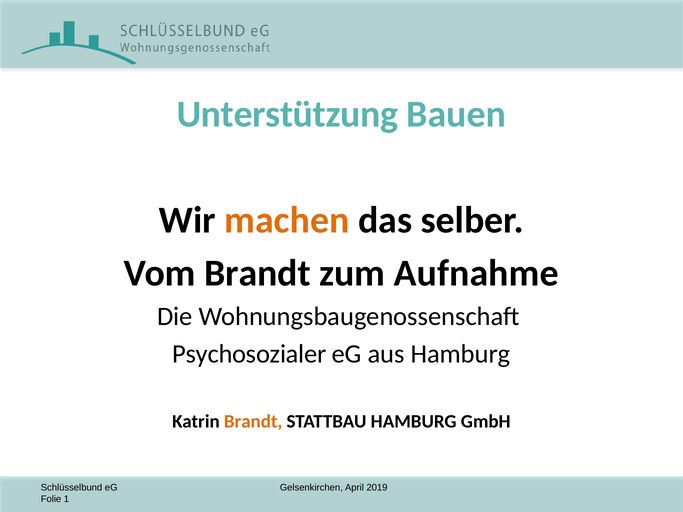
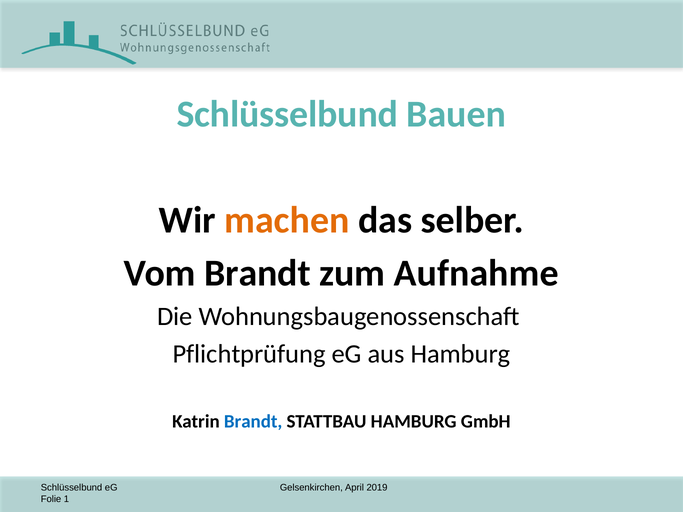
Unterstützung at (287, 114): Unterstützung -> Schlüsselbund
Psychosozialer: Psychosozialer -> Pflichtprüfung
Brandt at (253, 422) colour: orange -> blue
